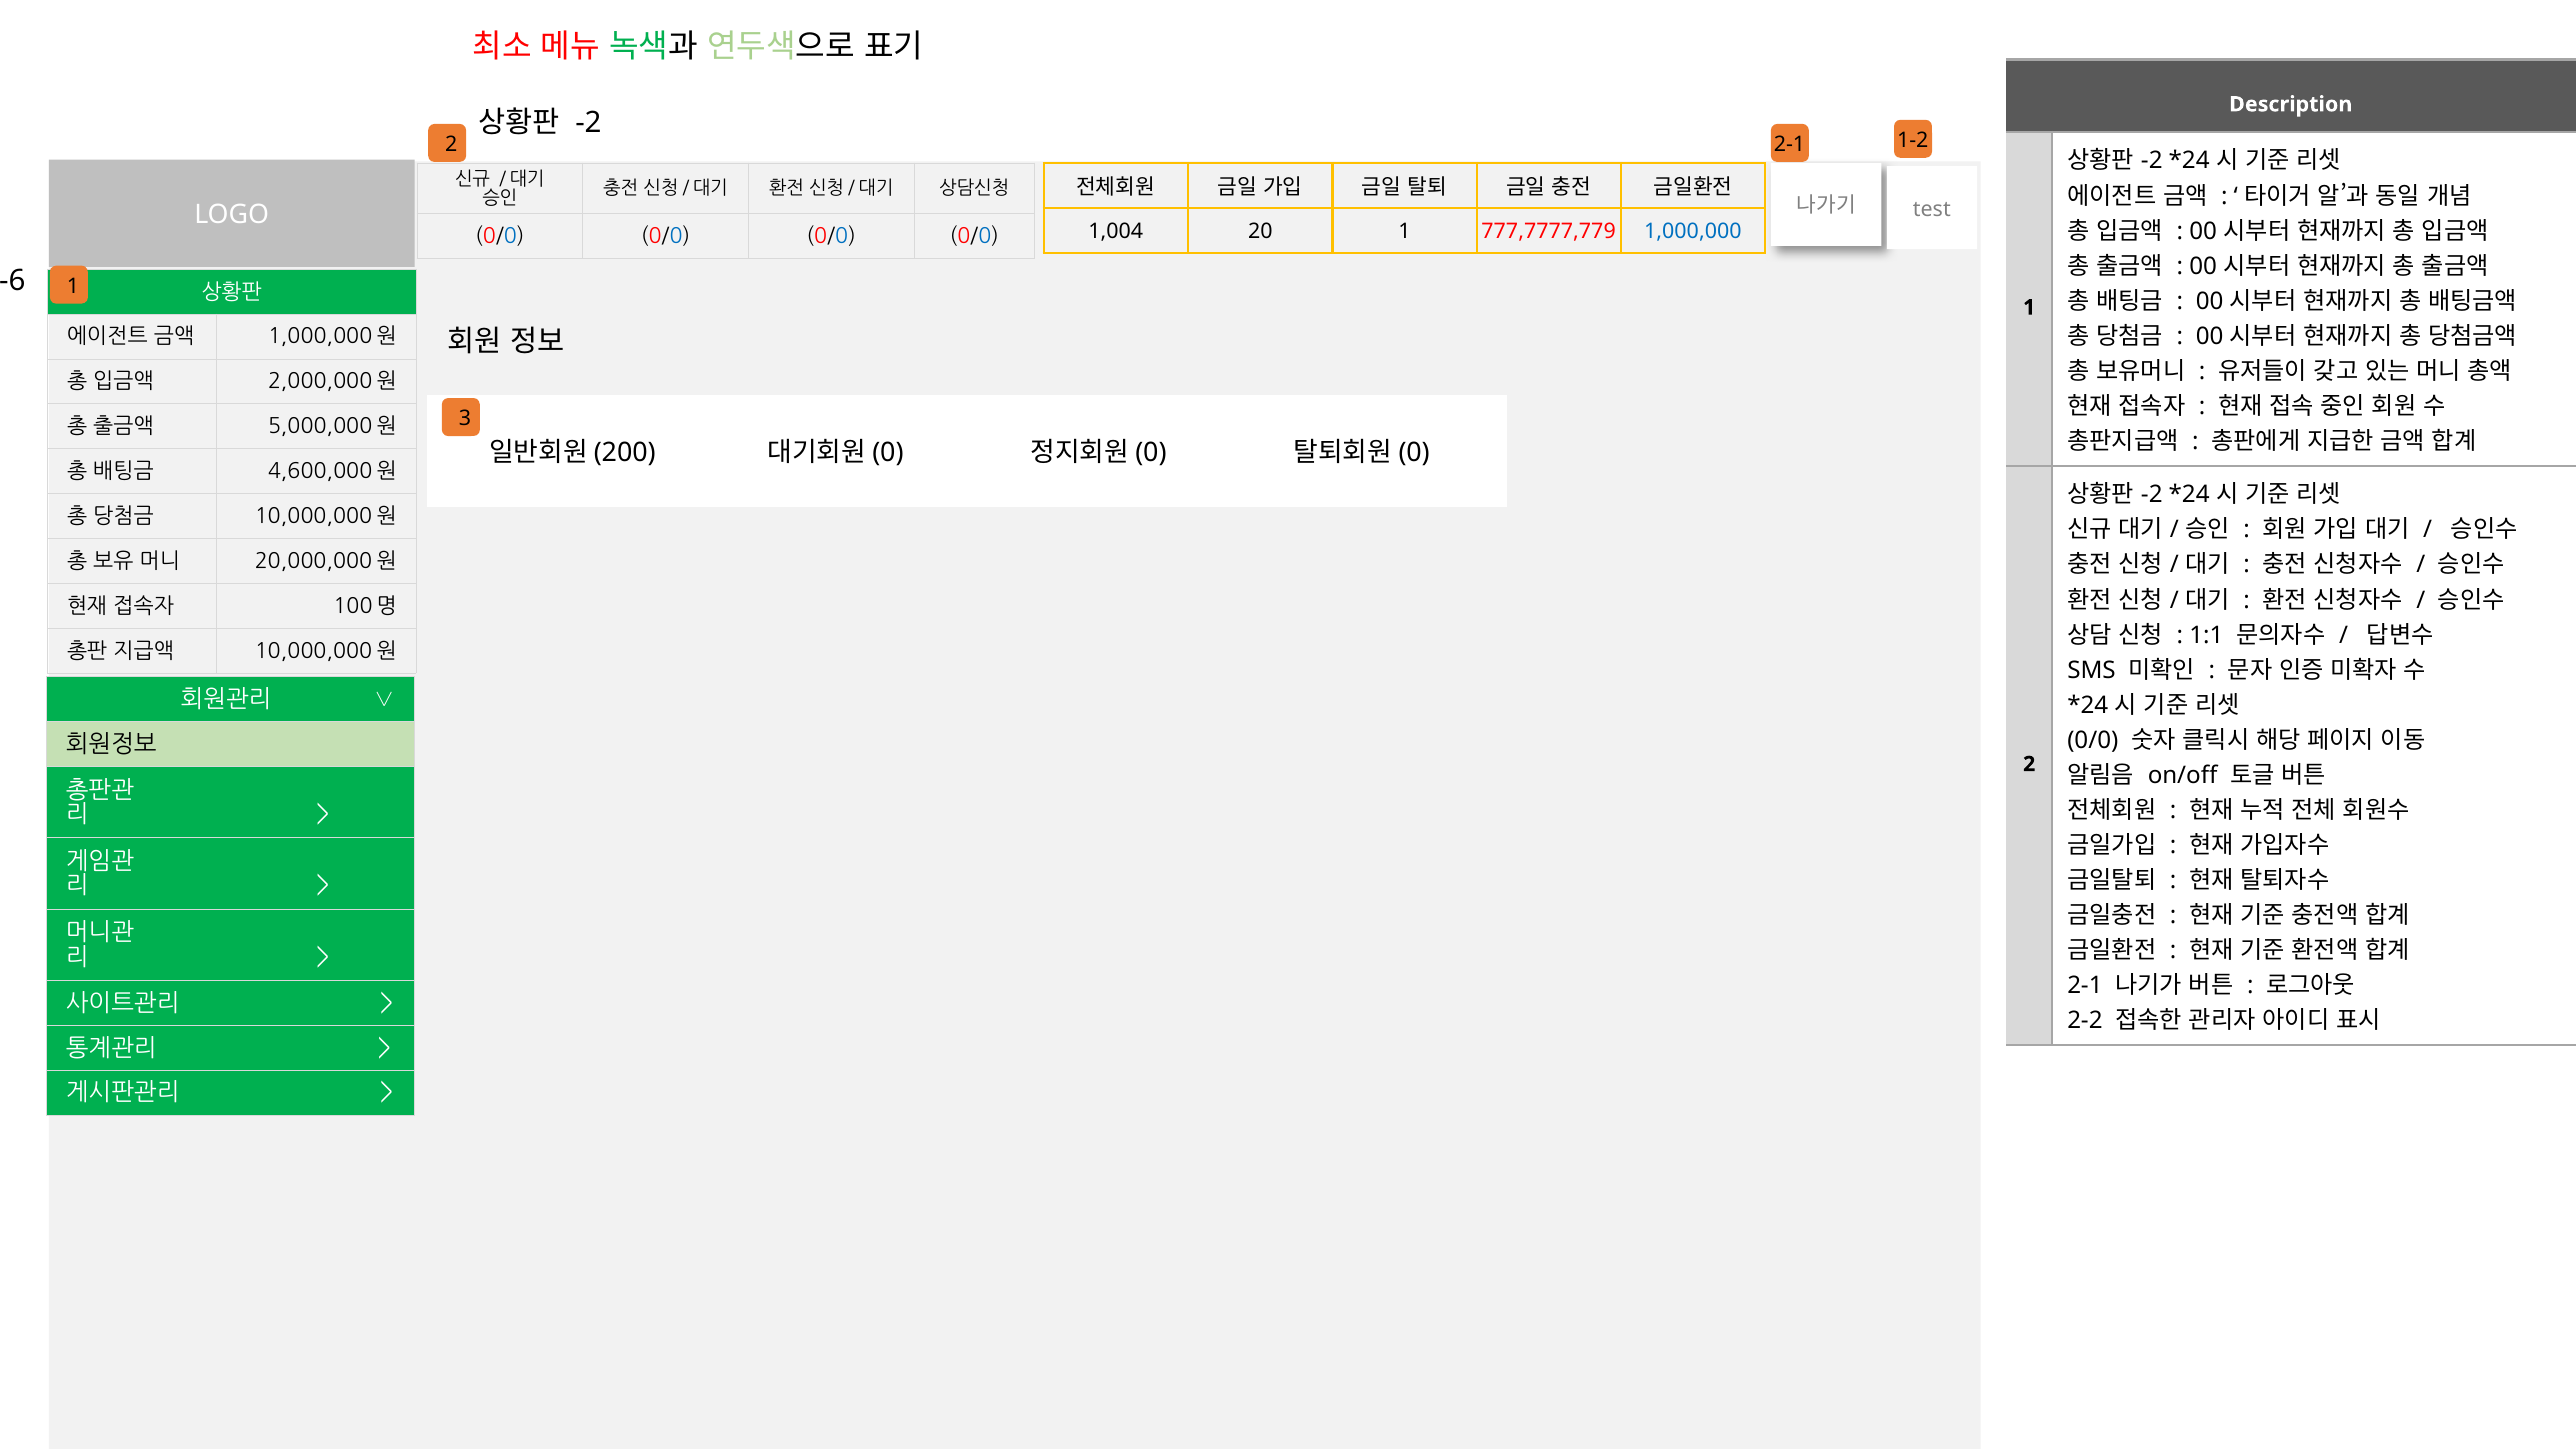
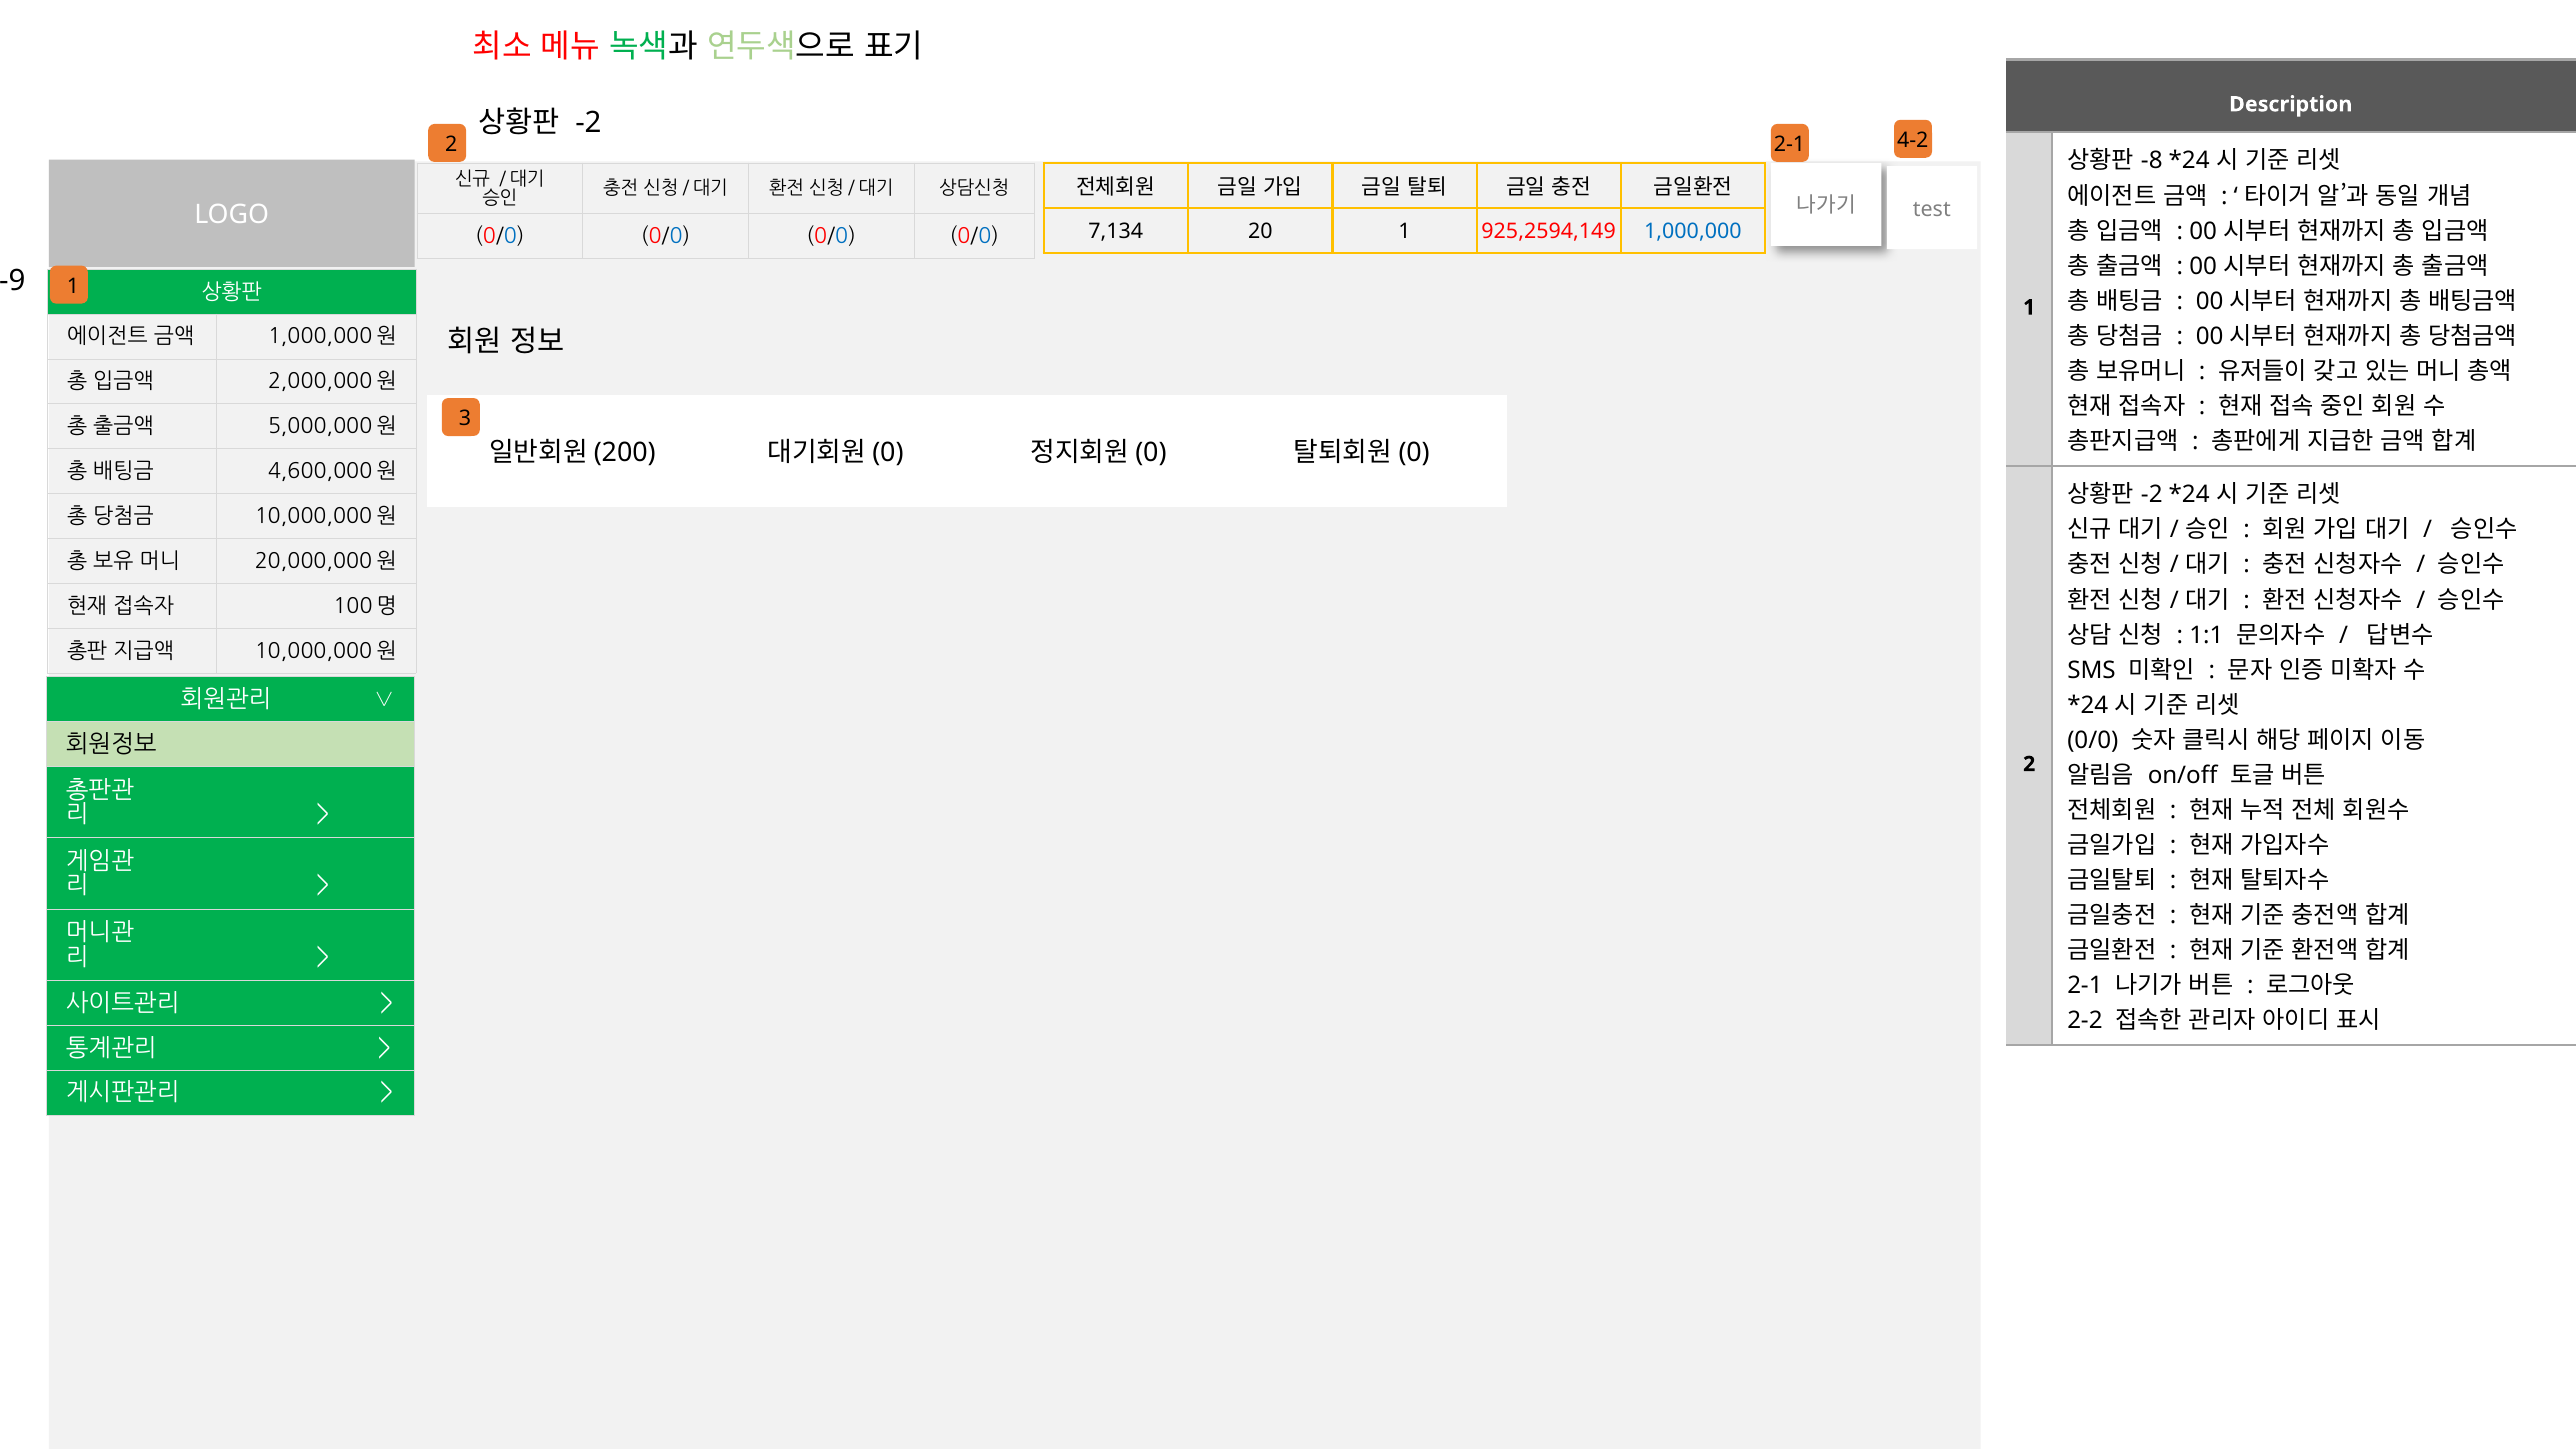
1-2: 1-2 -> 4-2
-2 at (2152, 161): -2 -> -8
1,004: 1,004 -> 7,134
777,7777,779: 777,7777,779 -> 925,2594,149
-6: -6 -> -9
